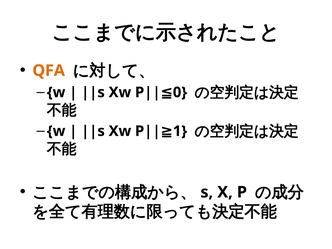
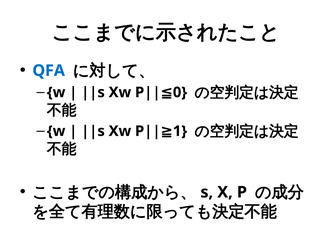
QFA colour: orange -> blue
